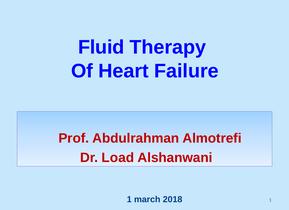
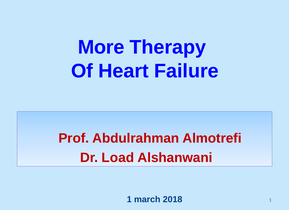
Fluid: Fluid -> More
